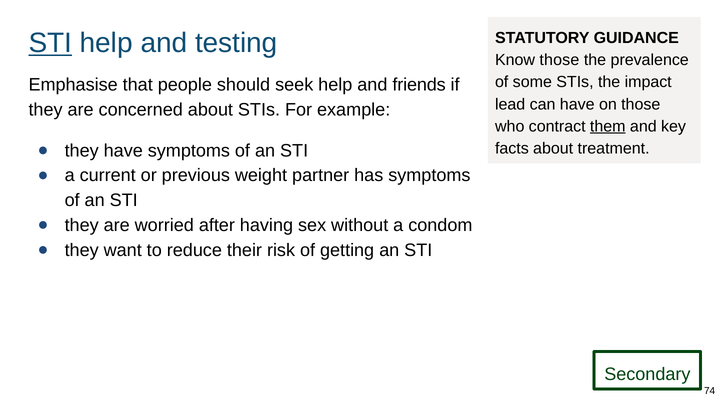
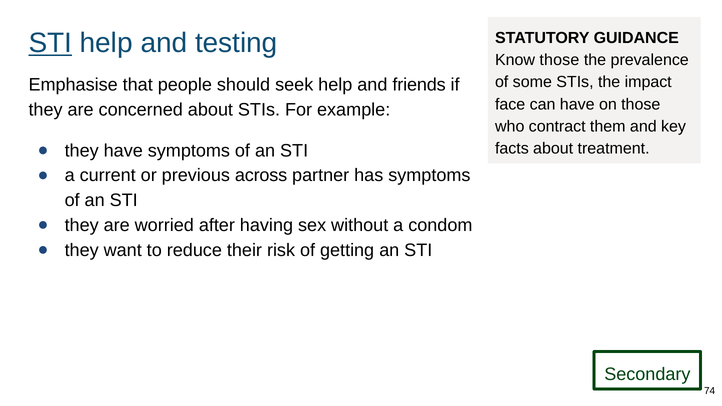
lead: lead -> face
them underline: present -> none
weight: weight -> across
